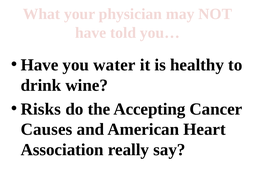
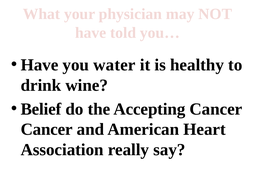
Risks: Risks -> Belief
Causes at (46, 130): Causes -> Cancer
